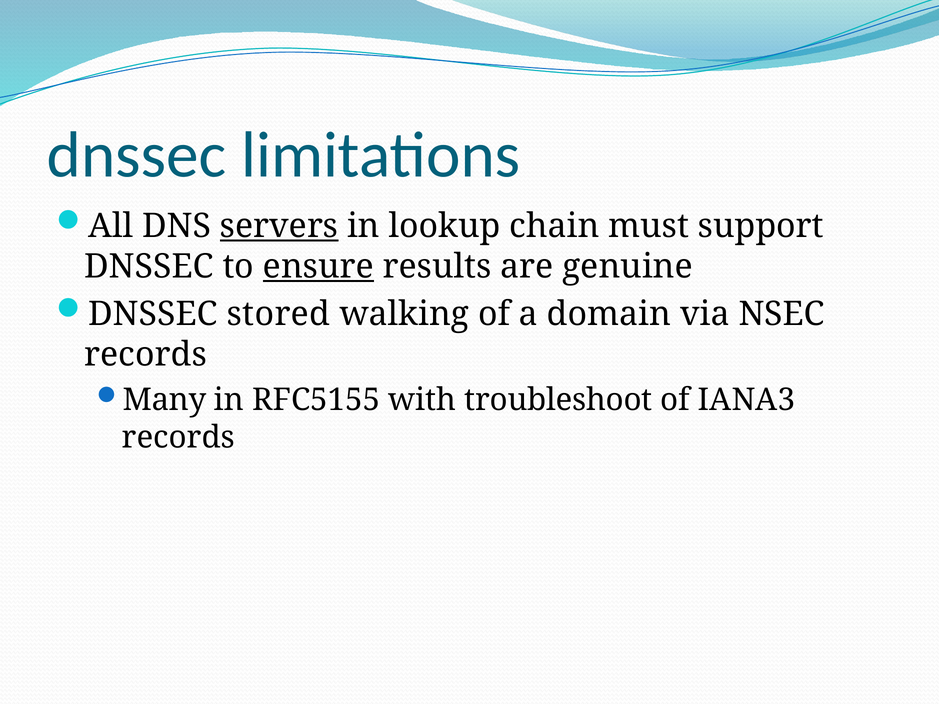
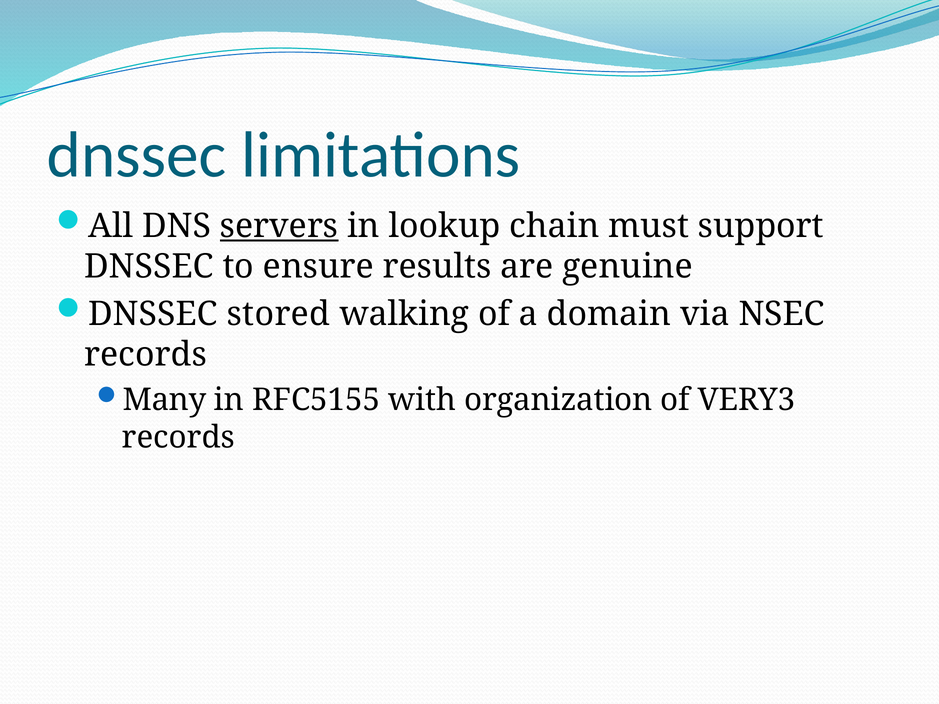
ensure underline: present -> none
troubleshoot: troubleshoot -> organization
IANA3: IANA3 -> VERY3
